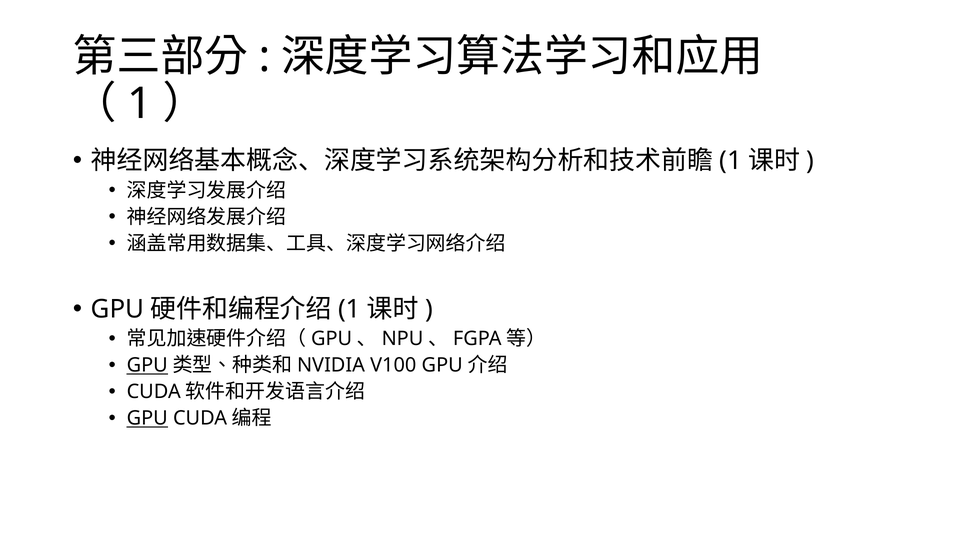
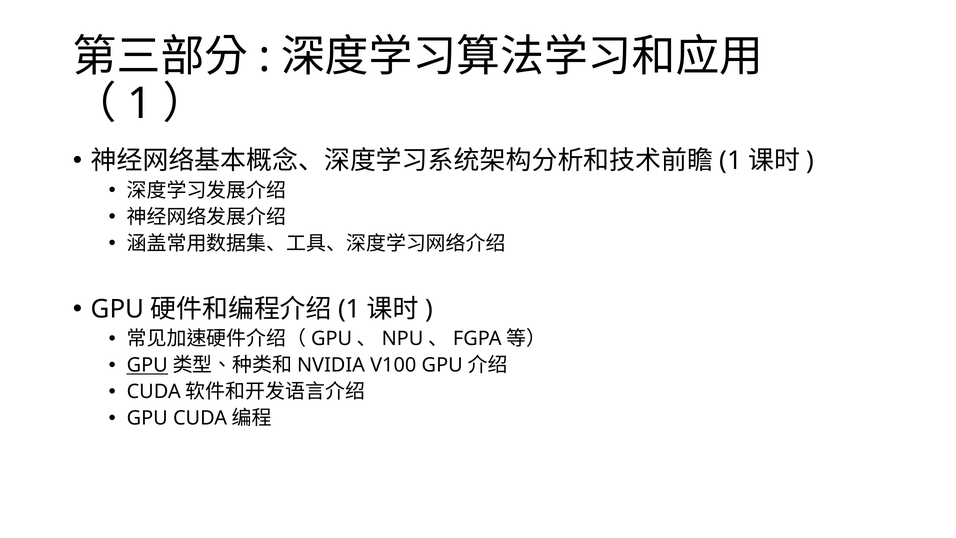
GPU at (147, 418) underline: present -> none
